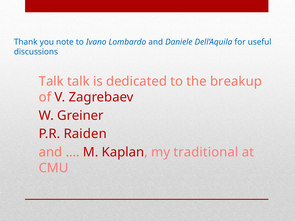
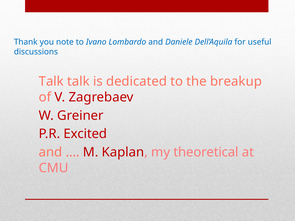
Raiden: Raiden -> Excited
traditional: traditional -> theoretical
